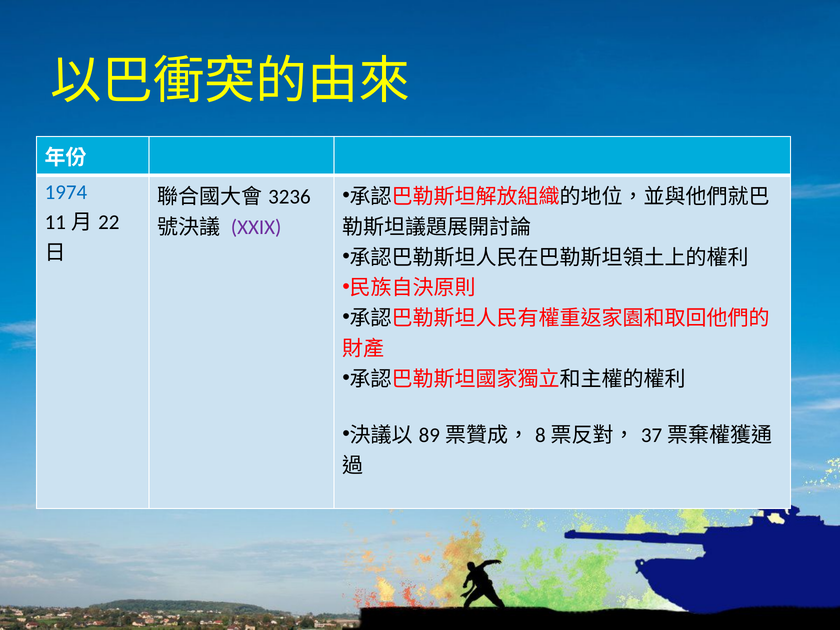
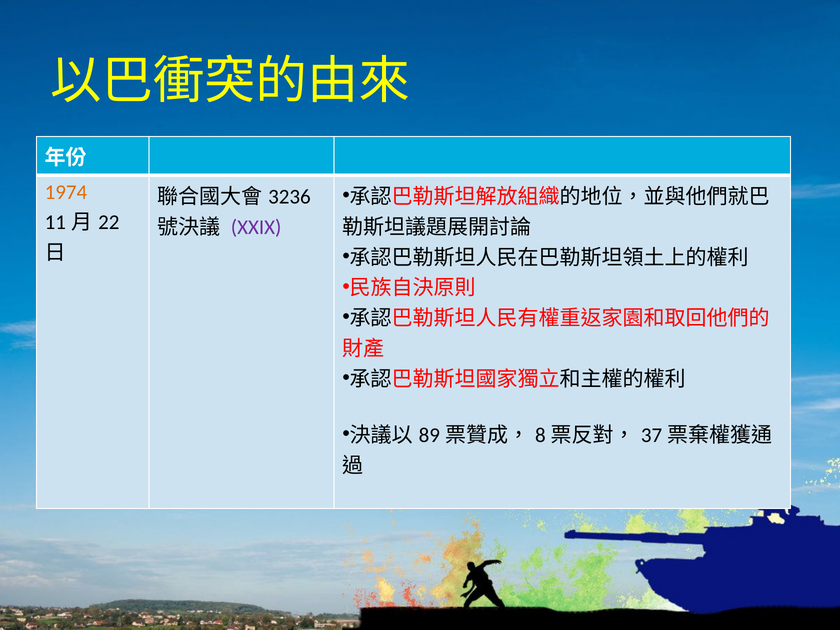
1974 colour: blue -> orange
